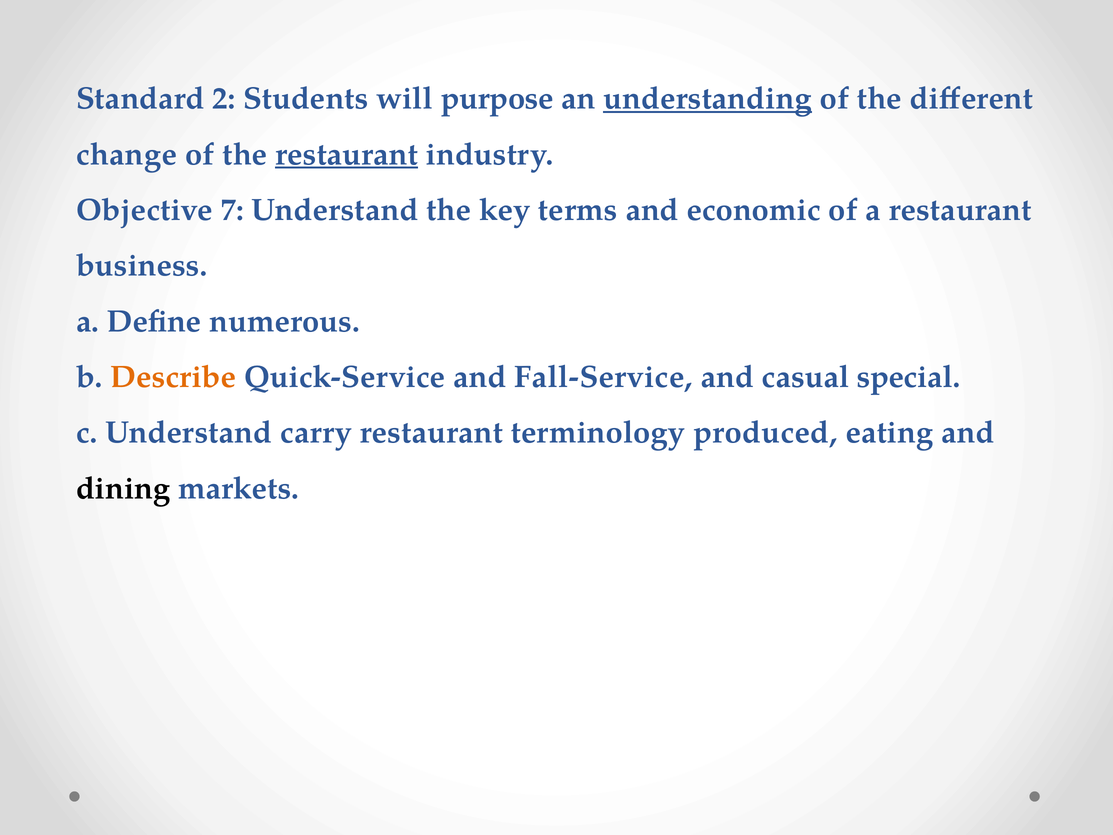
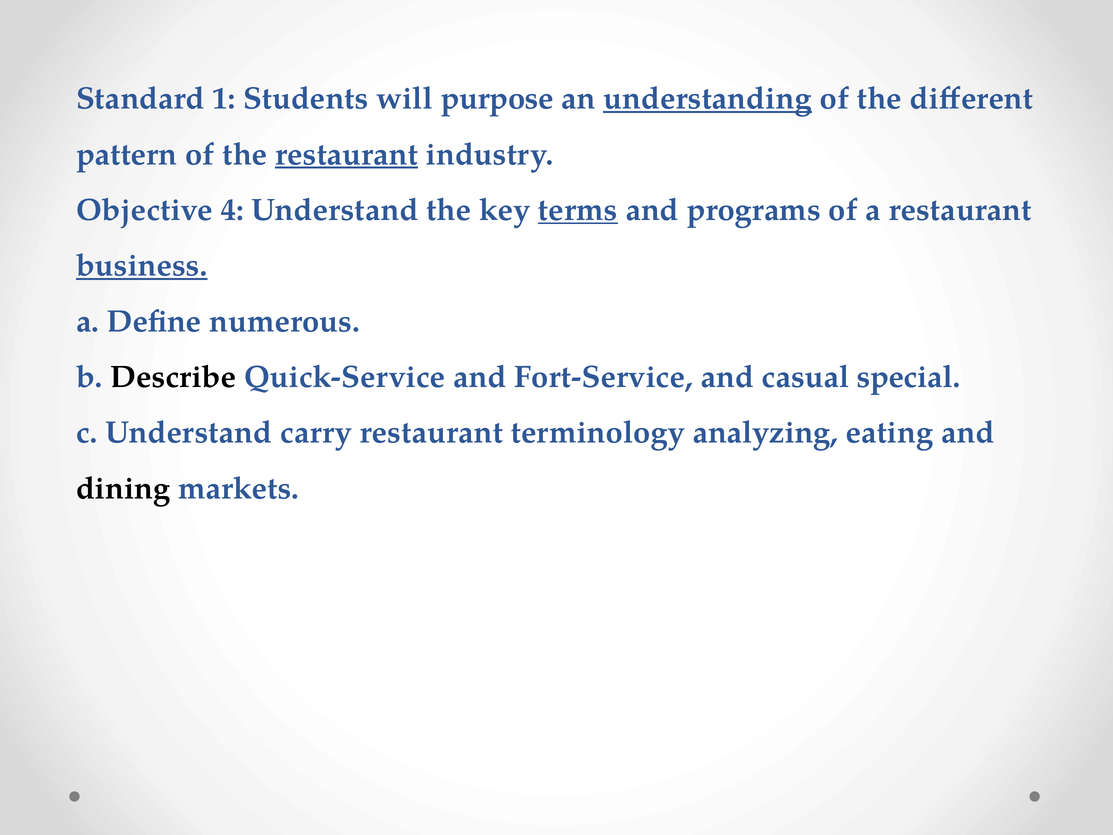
2: 2 -> 1
change: change -> pattern
7: 7 -> 4
terms underline: none -> present
economic: economic -> programs
business underline: none -> present
Describe colour: orange -> black
Fall-Service: Fall-Service -> Fort-Service
produced: produced -> analyzing
